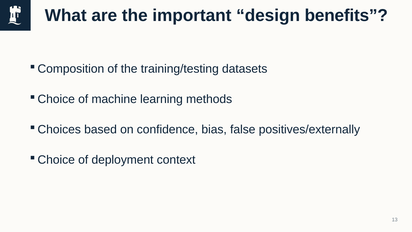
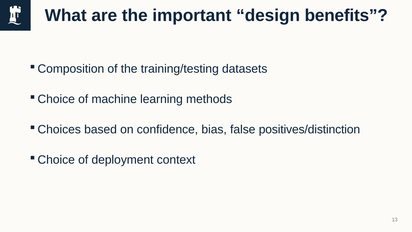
positives/externally: positives/externally -> positives/distinction
